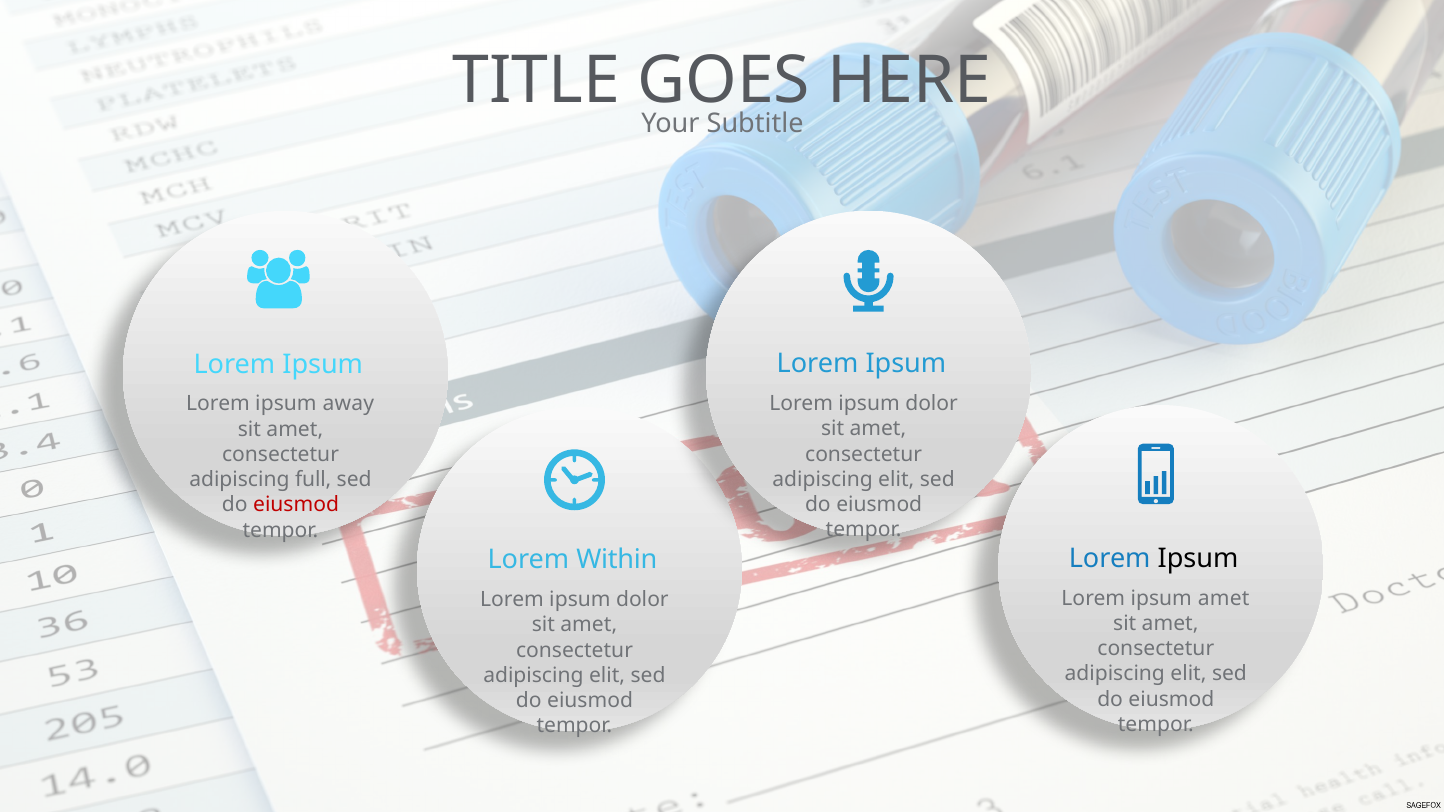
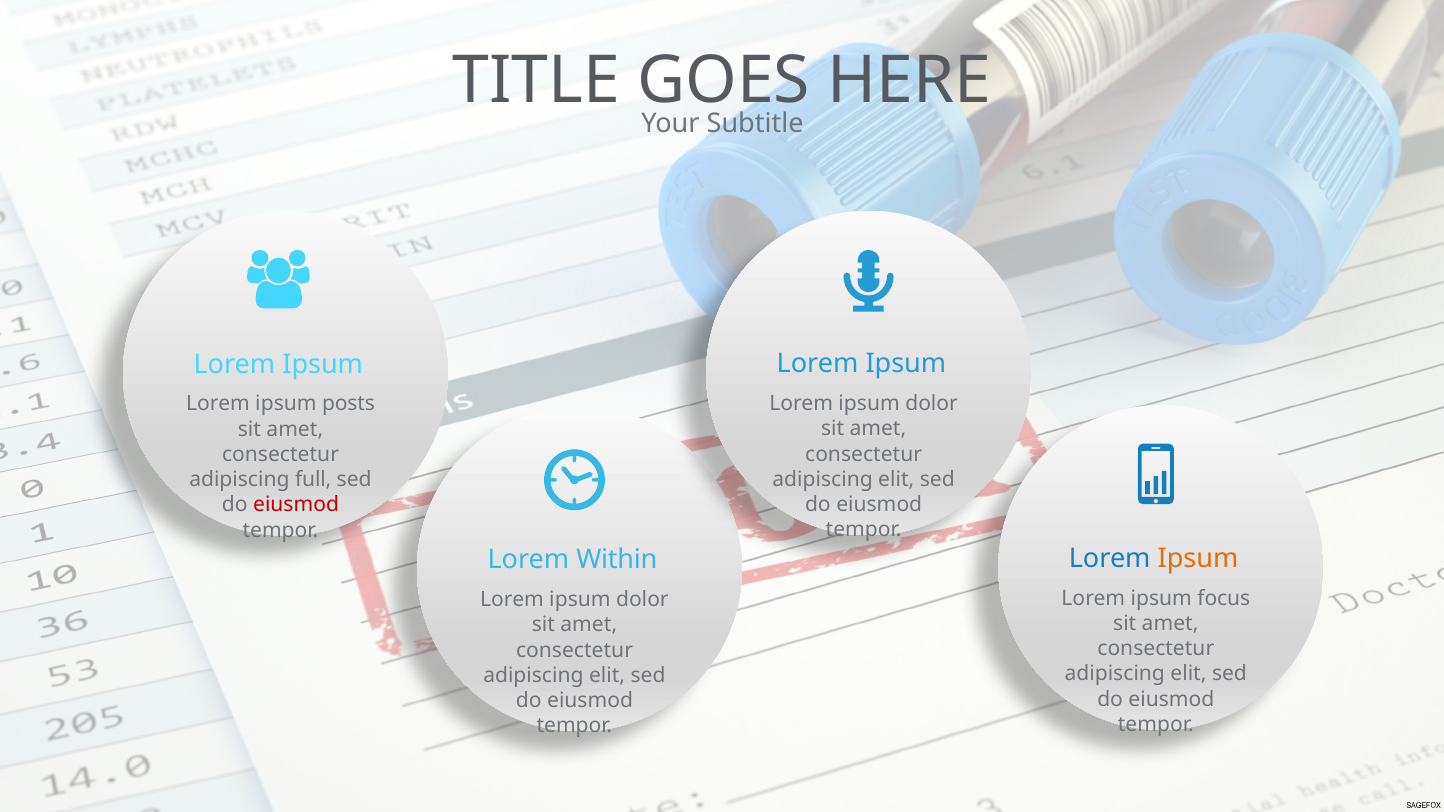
away: away -> posts
Ipsum at (1198, 559) colour: black -> orange
ipsum amet: amet -> focus
